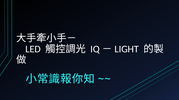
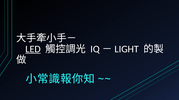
LED underline: none -> present
